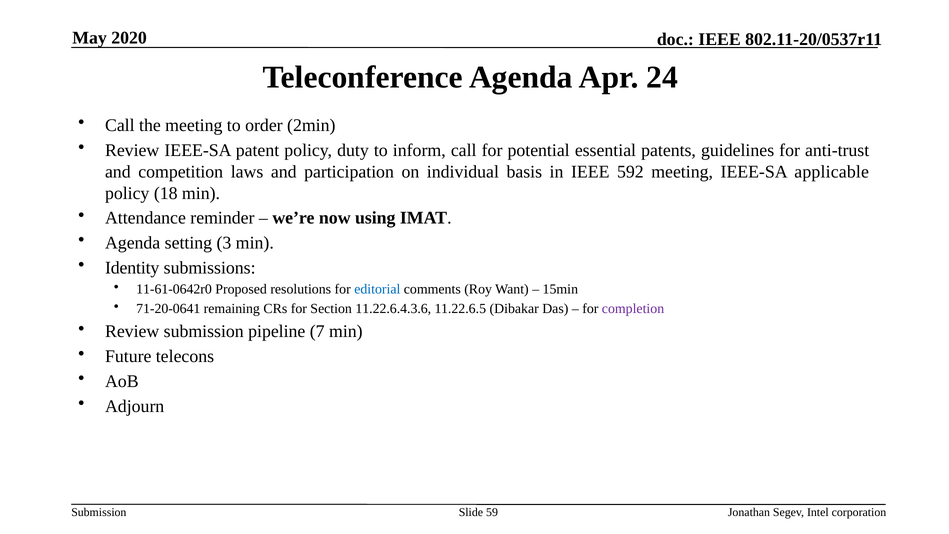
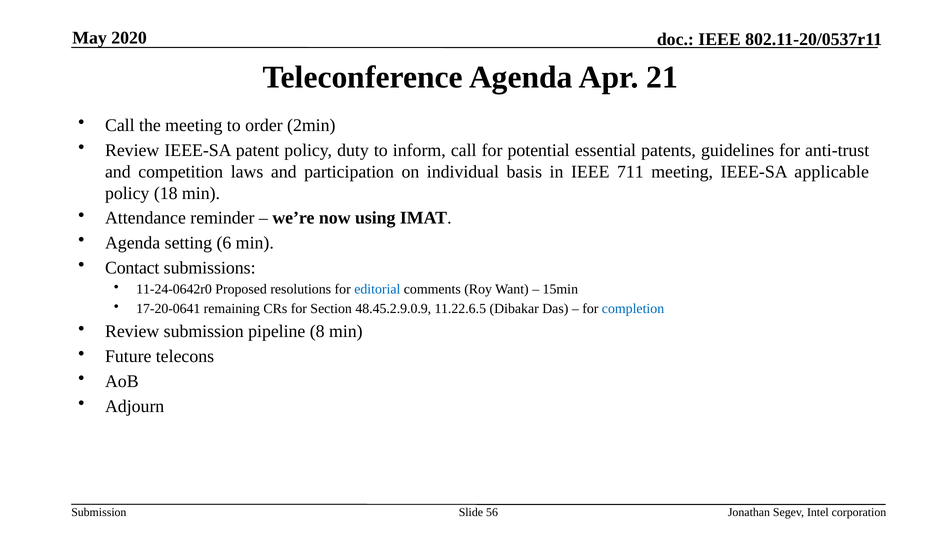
24: 24 -> 21
592: 592 -> 711
3: 3 -> 6
Identity: Identity -> Contact
11-61-0642r0: 11-61-0642r0 -> 11-24-0642r0
71-20-0641: 71-20-0641 -> 17-20-0641
11.22.6.4.3.6: 11.22.6.4.3.6 -> 48.45.2.9.0.9
completion colour: purple -> blue
7: 7 -> 8
59: 59 -> 56
